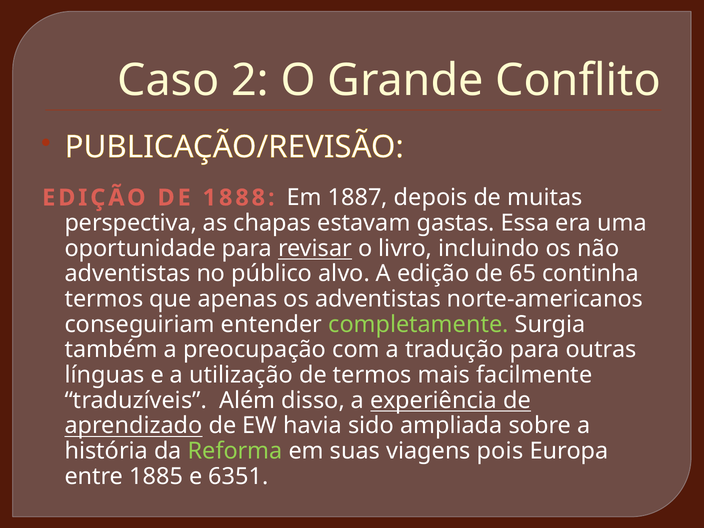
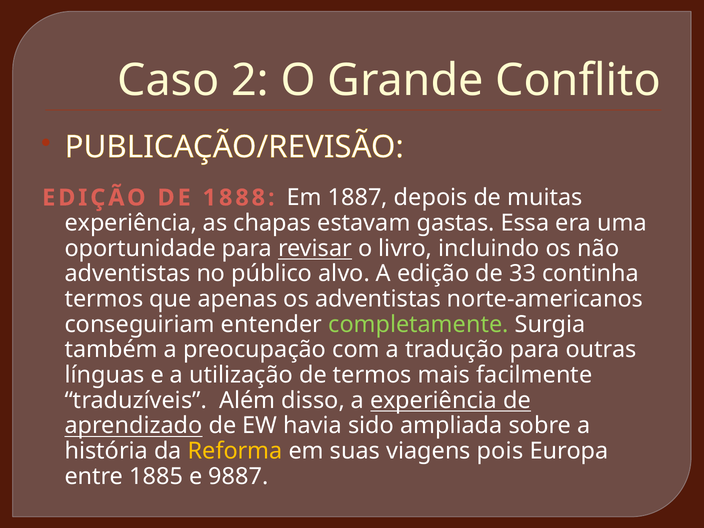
perspectiva at (131, 223): perspectiva -> experiência
65: 65 -> 33
Reforma colour: light green -> yellow
6351: 6351 -> 9887
